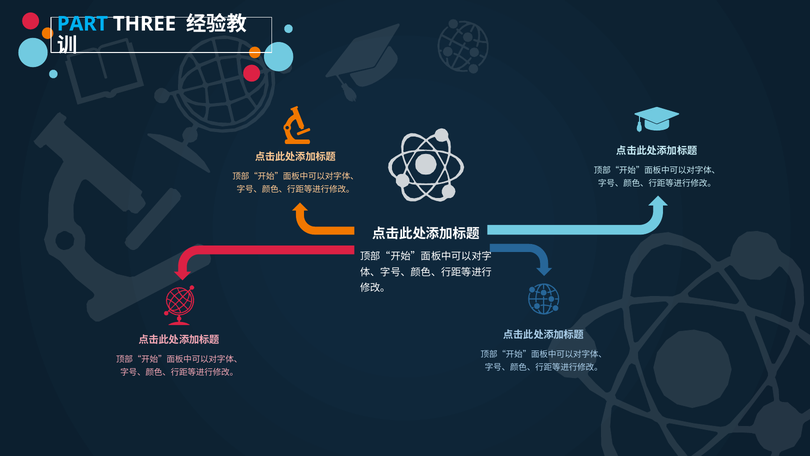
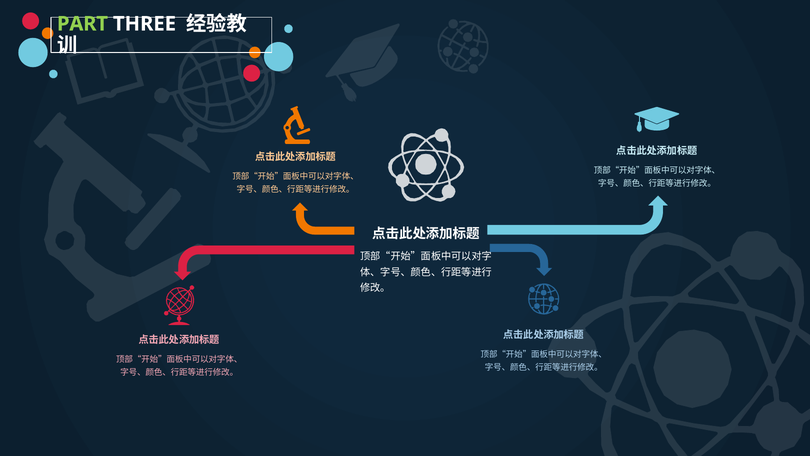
PART colour: light blue -> light green
